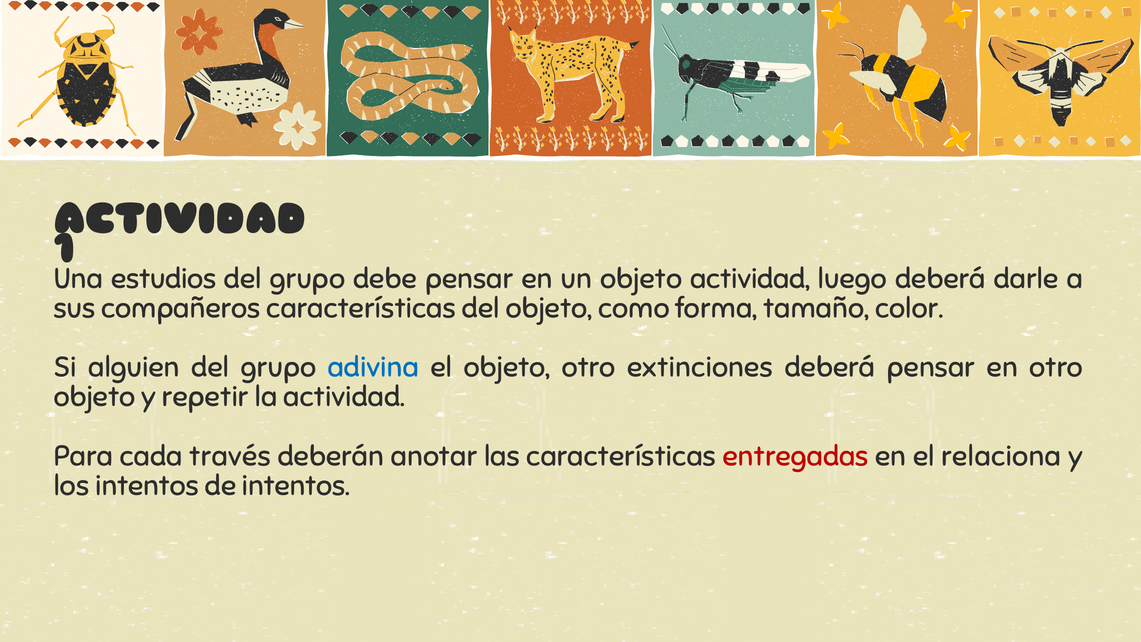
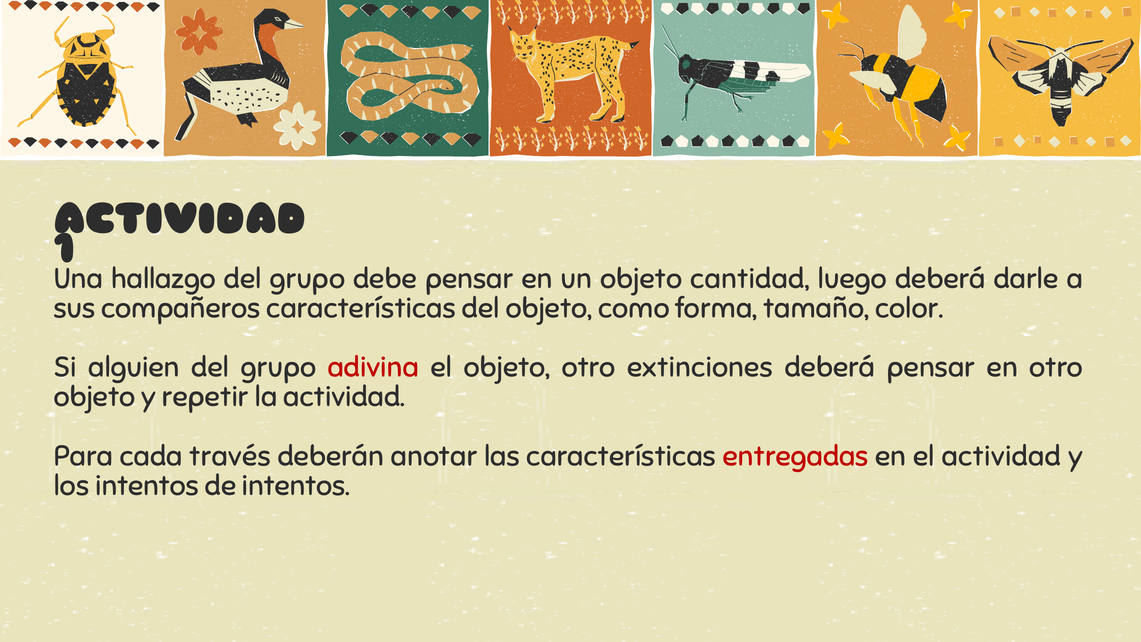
estudios: estudios -> hallazgo
objeto actividad: actividad -> cantidad
adivina colour: blue -> red
el relaciona: relaciona -> actividad
